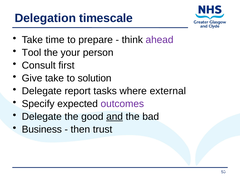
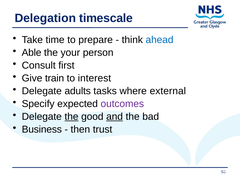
ahead colour: purple -> blue
Tool: Tool -> Able
Give take: take -> train
solution: solution -> interest
report: report -> adults
the at (71, 117) underline: none -> present
